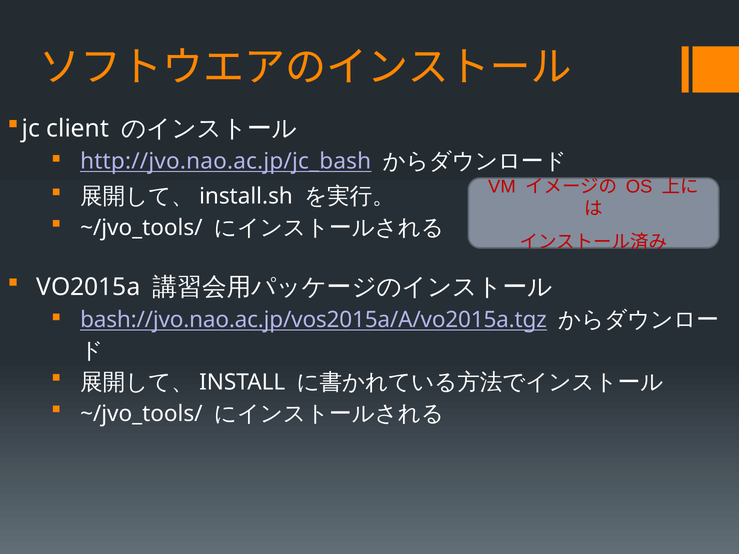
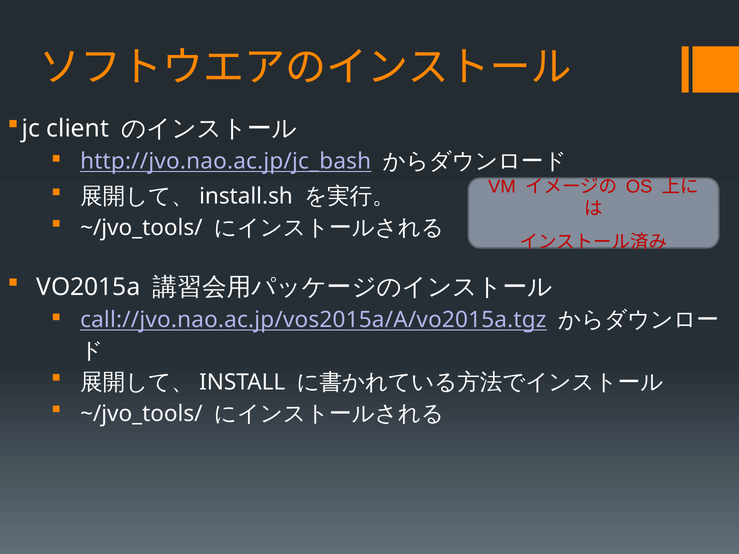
bash://jvo.nao.ac.jp/vos2015a/A/vo2015a.tgz: bash://jvo.nao.ac.jp/vos2015a/A/vo2015a.tgz -> call://jvo.nao.ac.jp/vos2015a/A/vo2015a.tgz
